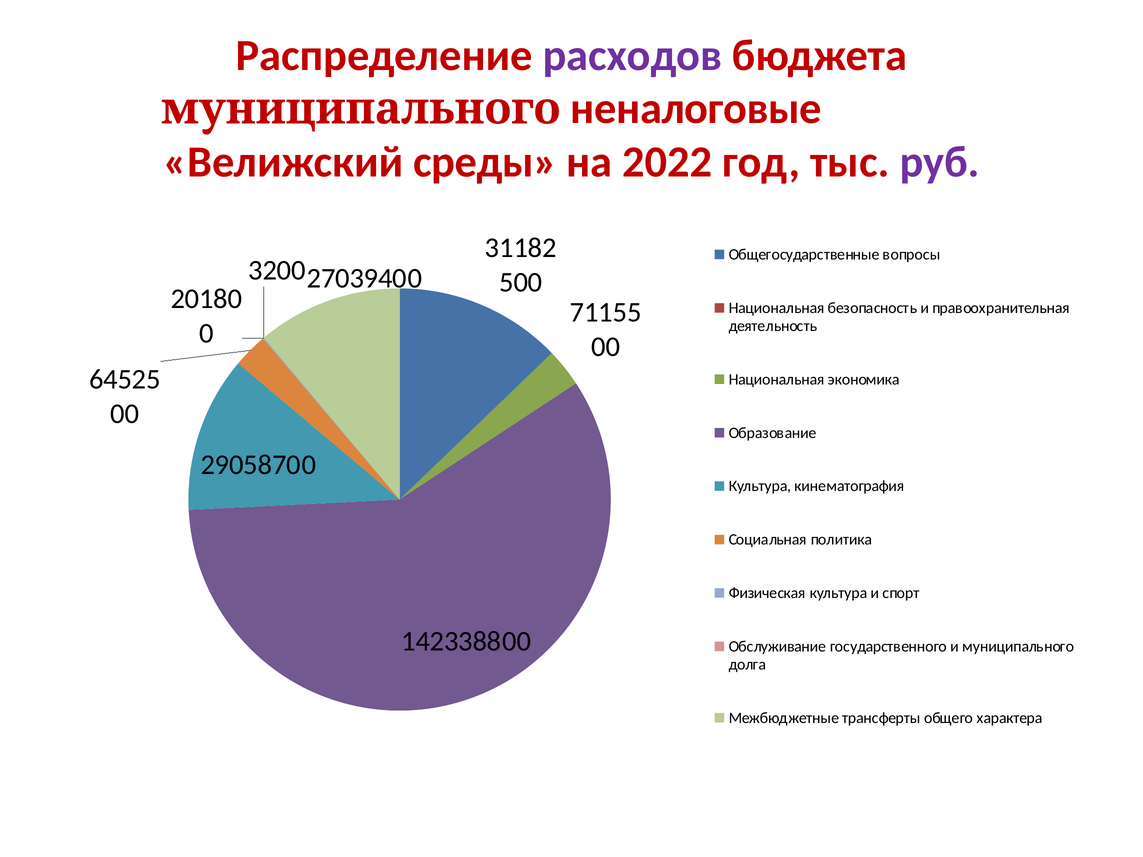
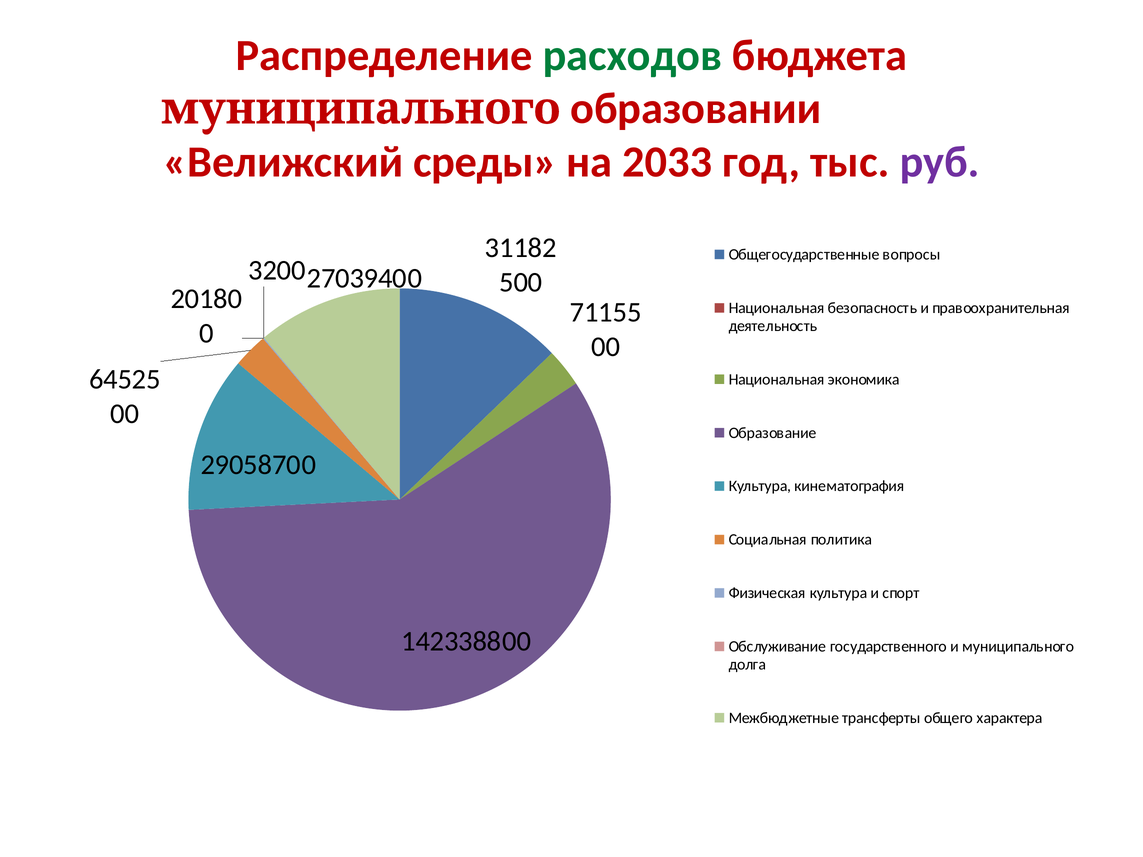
расходов colour: purple -> green
неналоговые: неналоговые -> образовании
2022: 2022 -> 2033
